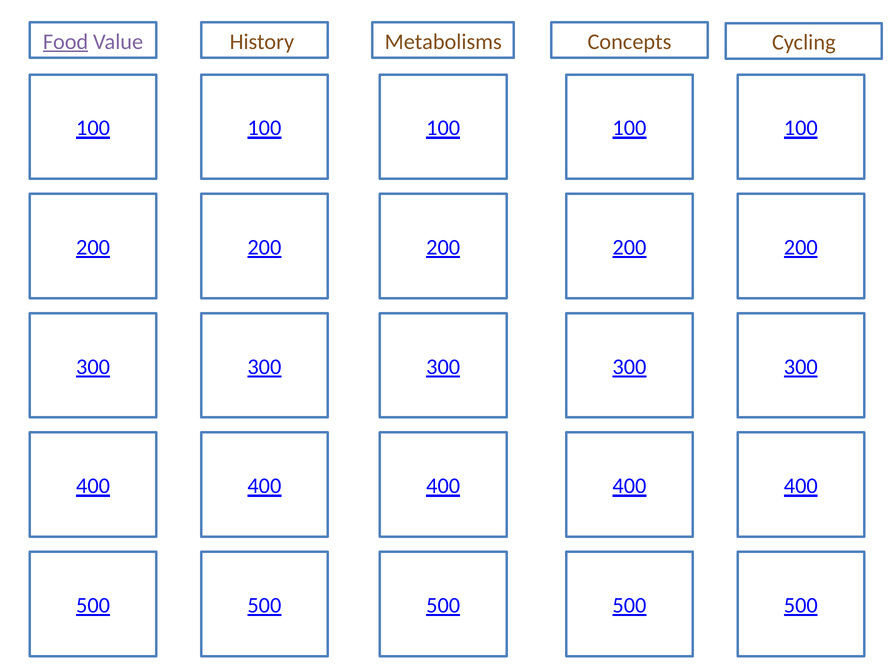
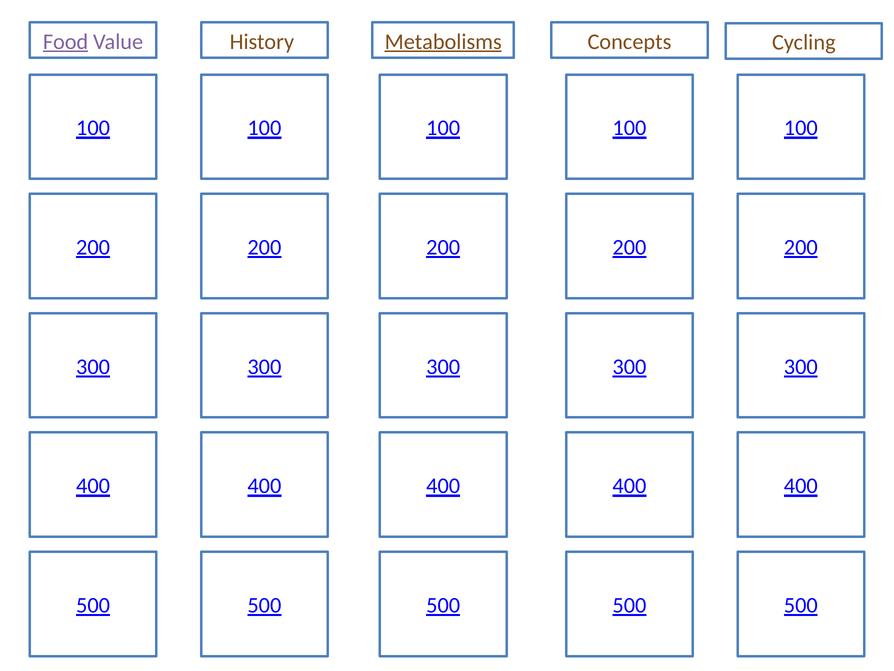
Metabolisms underline: none -> present
